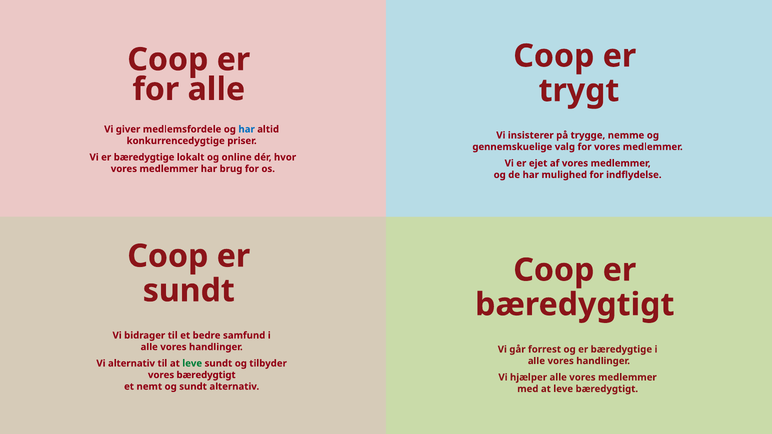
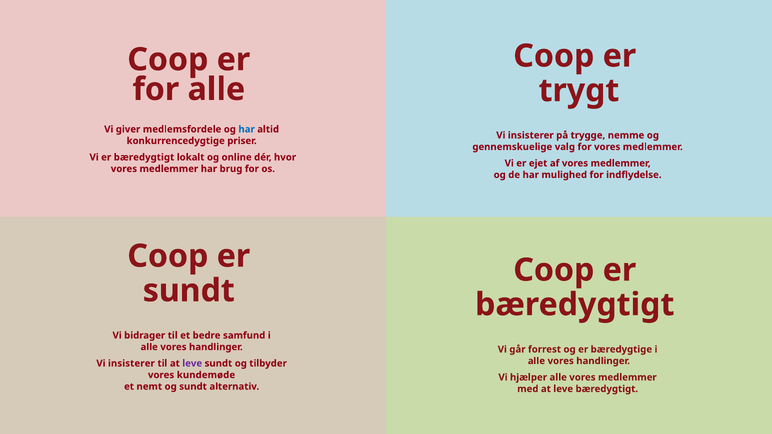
Vi er bæredygtige: bæredygtige -> bæredygtigt
alternativ at (131, 364): alternativ -> insisterer
leve at (192, 364) colour: green -> purple
vores bæredygtigt: bæredygtigt -> kundemøde
